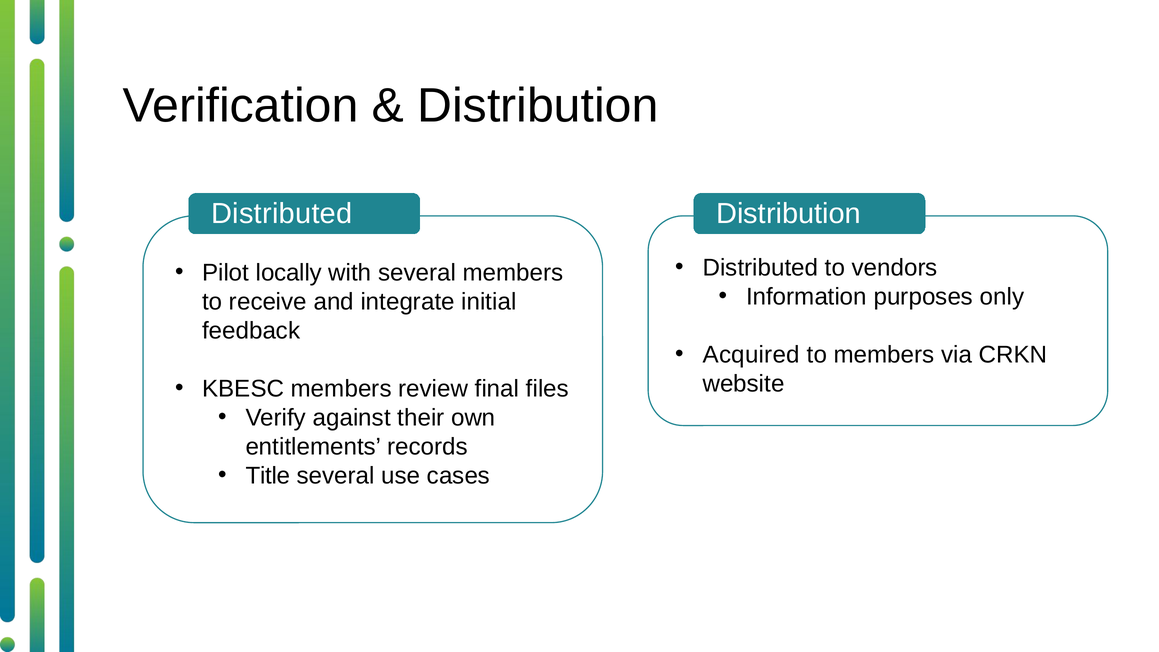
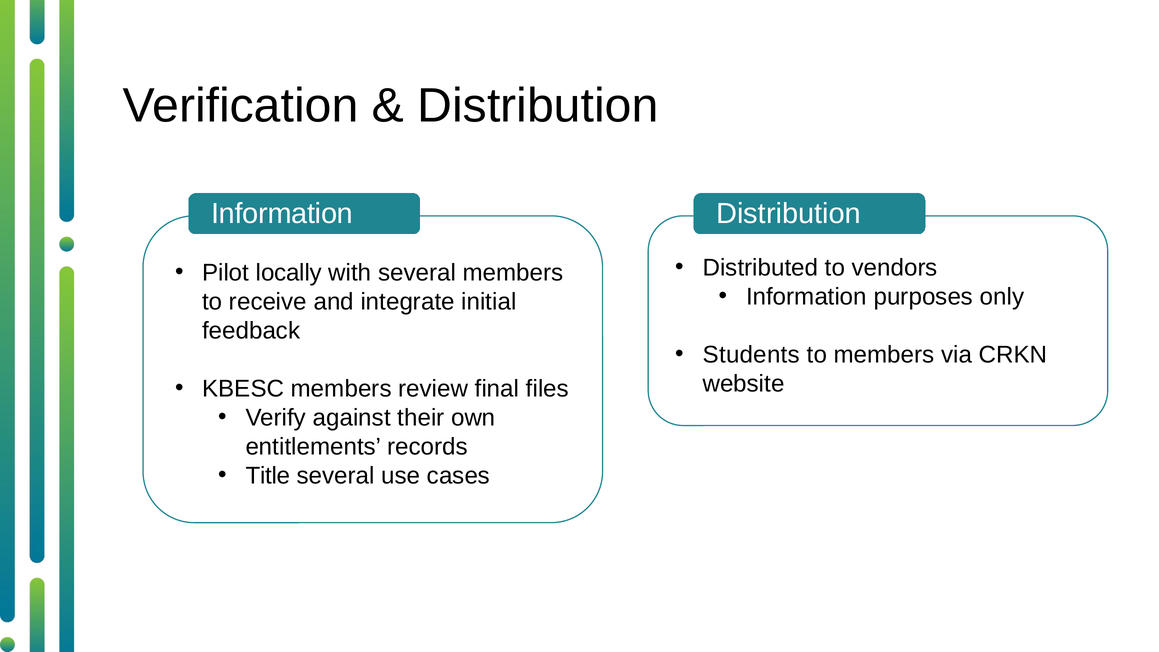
Distributed at (282, 213): Distributed -> Information
Acquired: Acquired -> Students
